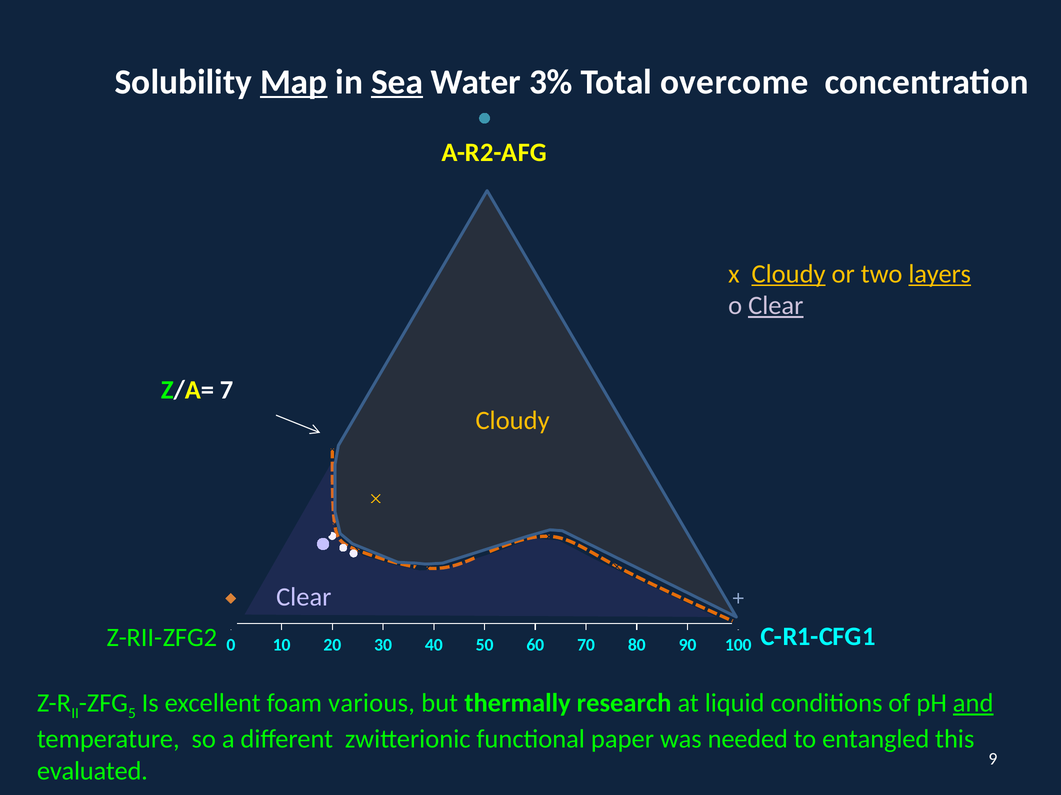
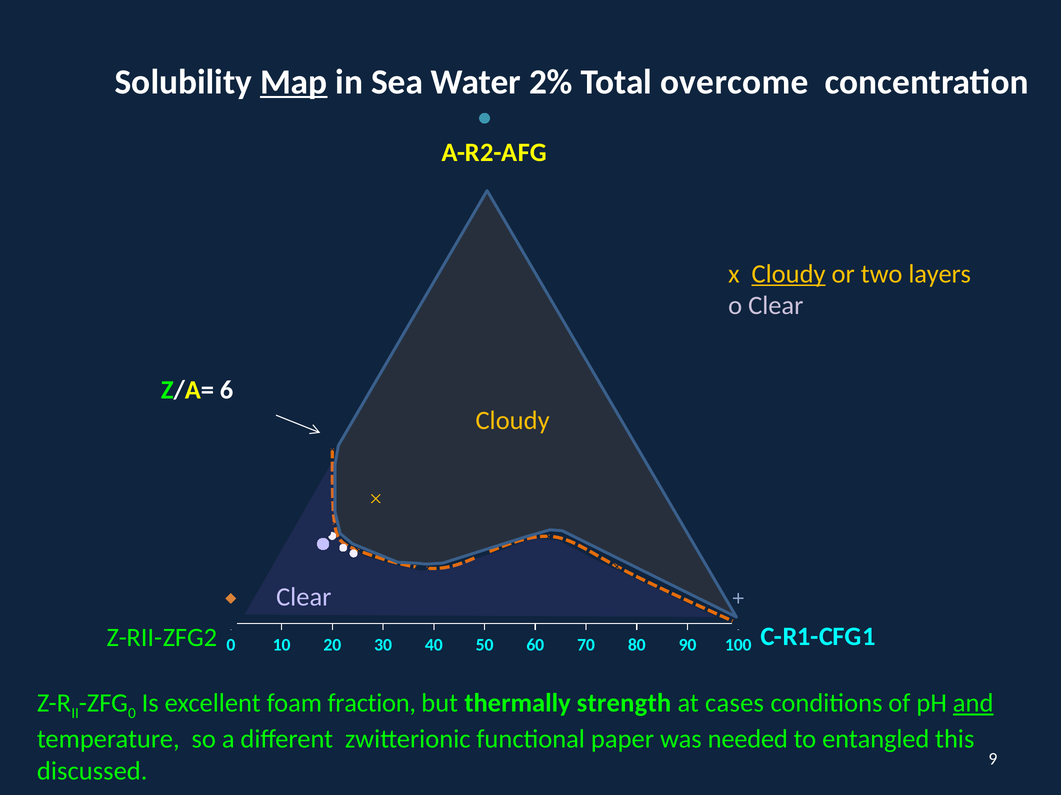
Sea underline: present -> none
3%: 3% -> 2%
layers underline: present -> none
Clear at (776, 306) underline: present -> none
7: 7 -> 6
5 at (132, 714): 5 -> 0
various: various -> fraction
research: research -> strength
liquid: liquid -> cases
evaluated: evaluated -> discussed
